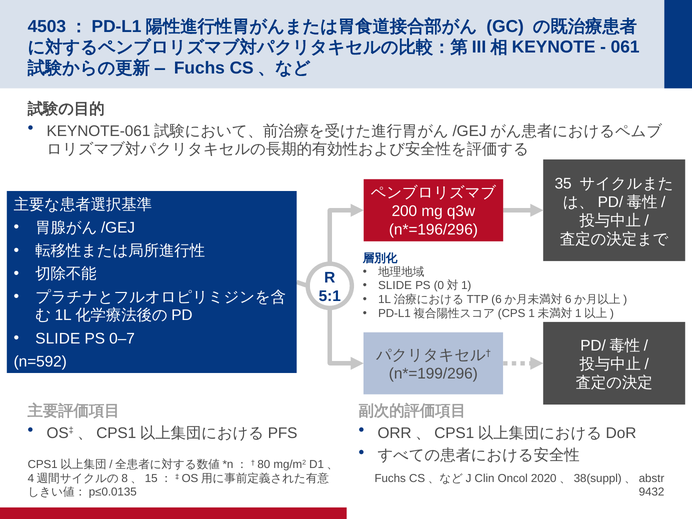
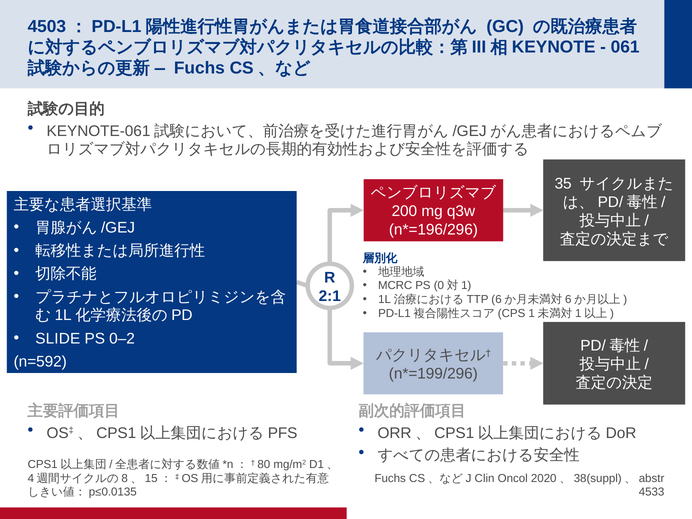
SLIDE at (395, 286): SLIDE -> MCRC
5:1: 5:1 -> 2:1
0–7: 0–7 -> 0–2
9432: 9432 -> 4533
